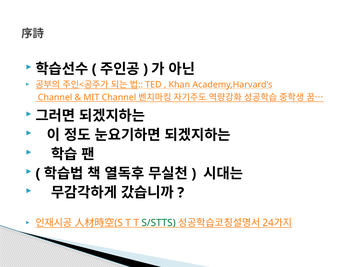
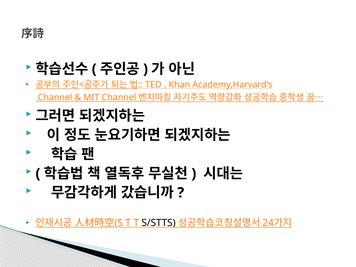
S/STTS colour: green -> black
